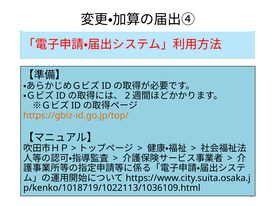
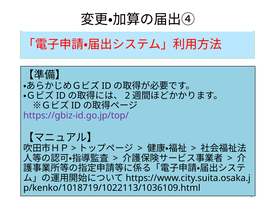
https://gbiz-id.go.jp/top/ colour: orange -> purple
